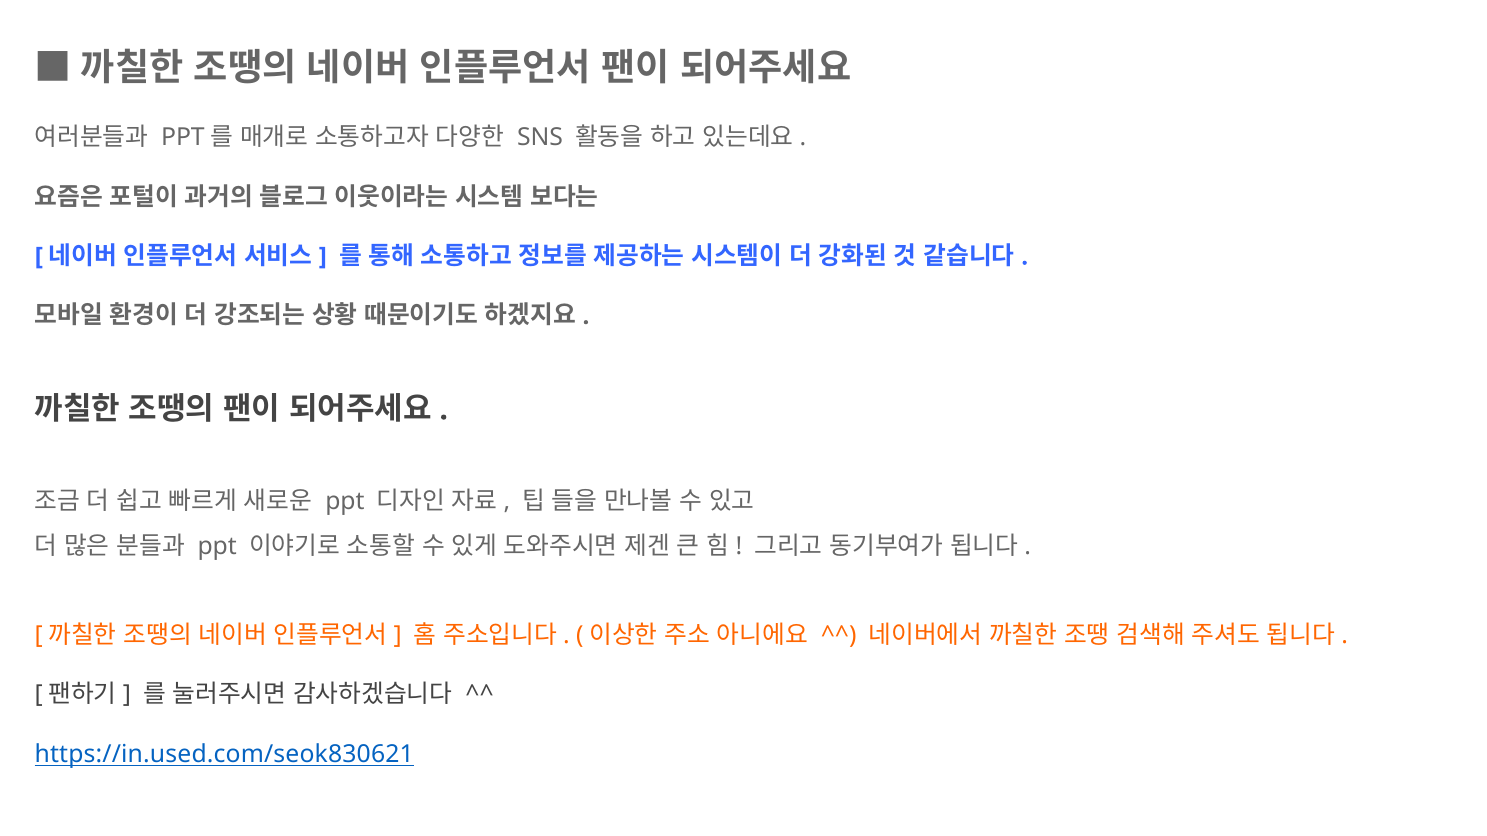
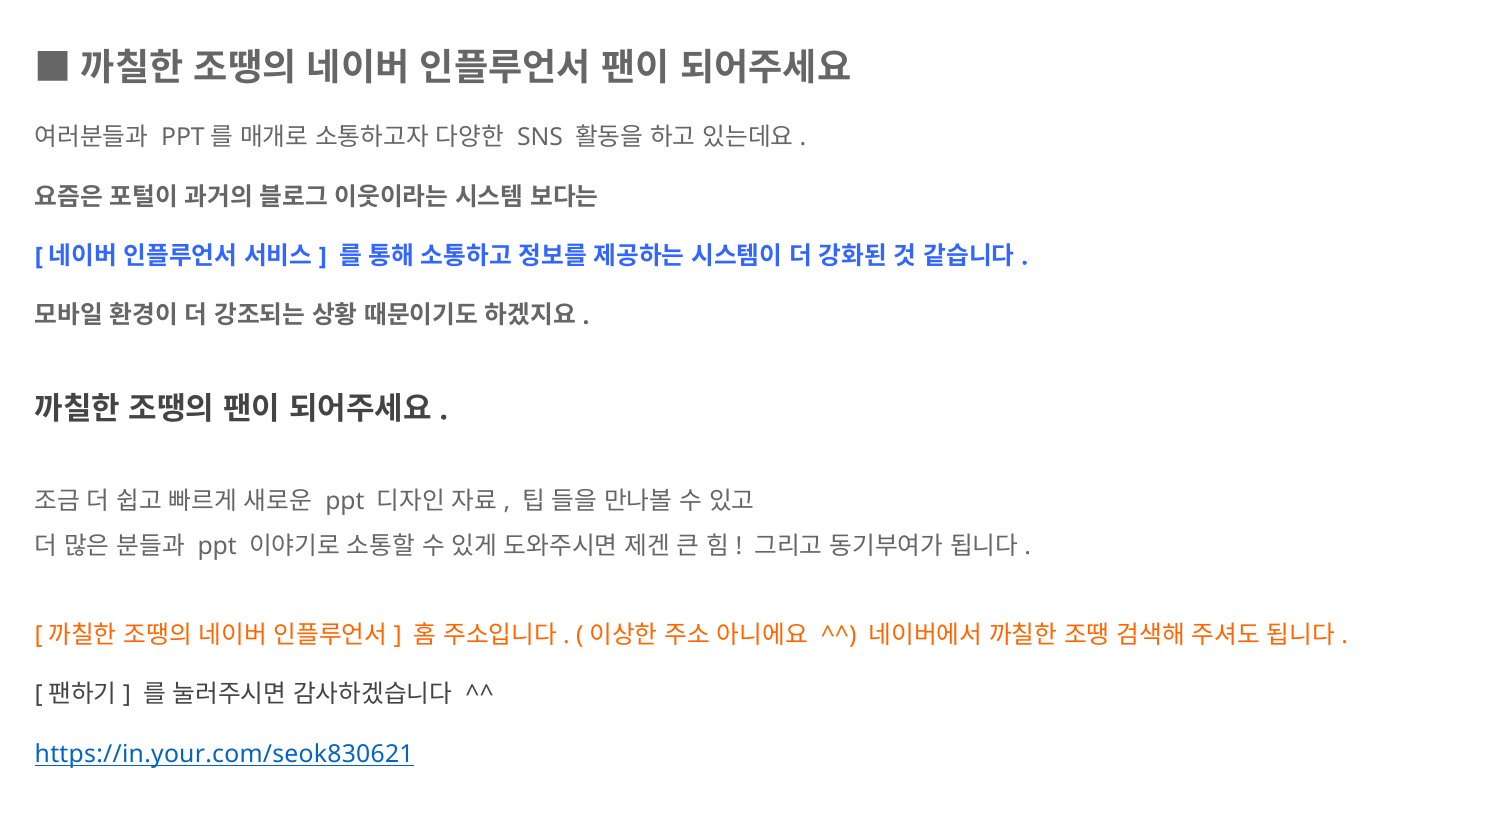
https://in.used.com/seok830621: https://in.used.com/seok830621 -> https://in.your.com/seok830621
